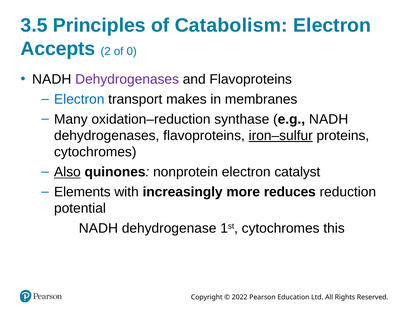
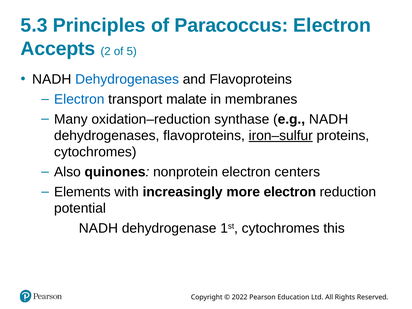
3.5: 3.5 -> 5.3
Catabolism: Catabolism -> Paracoccus
0: 0 -> 5
Dehydrogenases at (127, 79) colour: purple -> blue
makes: makes -> malate
Also underline: present -> none
catalyst: catalyst -> centers
more reduces: reduces -> electron
